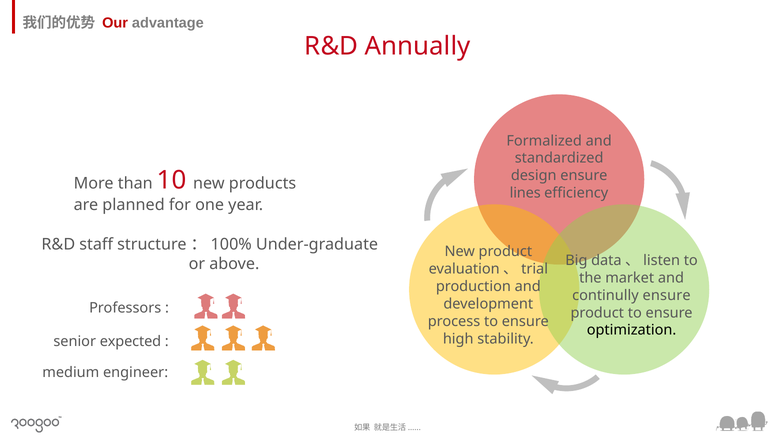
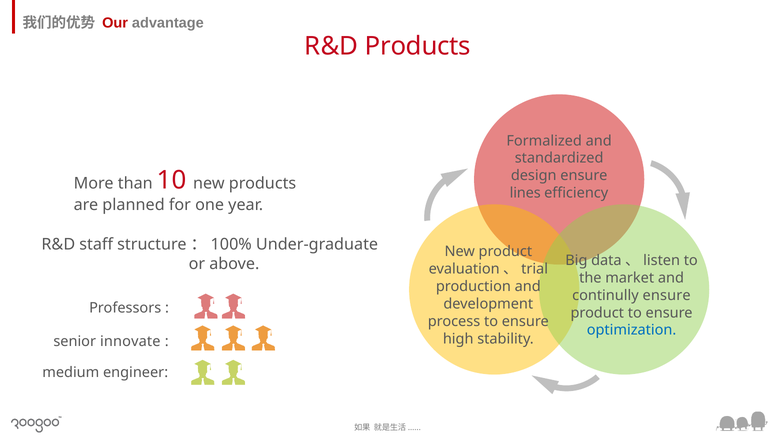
R&D Annually: Annually -> Products
optimization colour: black -> blue
expected: expected -> innovate
